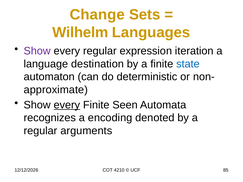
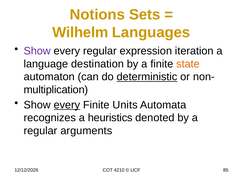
Change: Change -> Notions
state colour: blue -> orange
deterministic underline: none -> present
approximate: approximate -> multiplication
Seen: Seen -> Units
encoding: encoding -> heuristics
